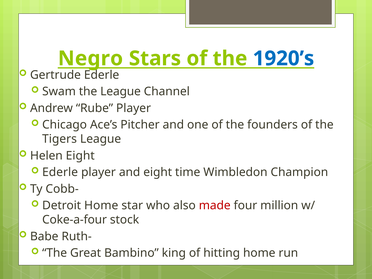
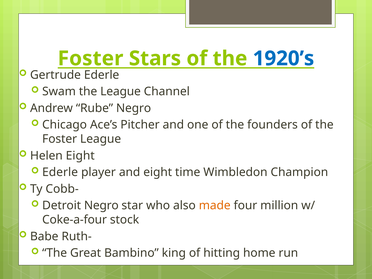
Negro at (90, 58): Negro -> Foster
Rube Player: Player -> Negro
Tigers at (60, 139): Tigers -> Foster
Detroit Home: Home -> Negro
made colour: red -> orange
